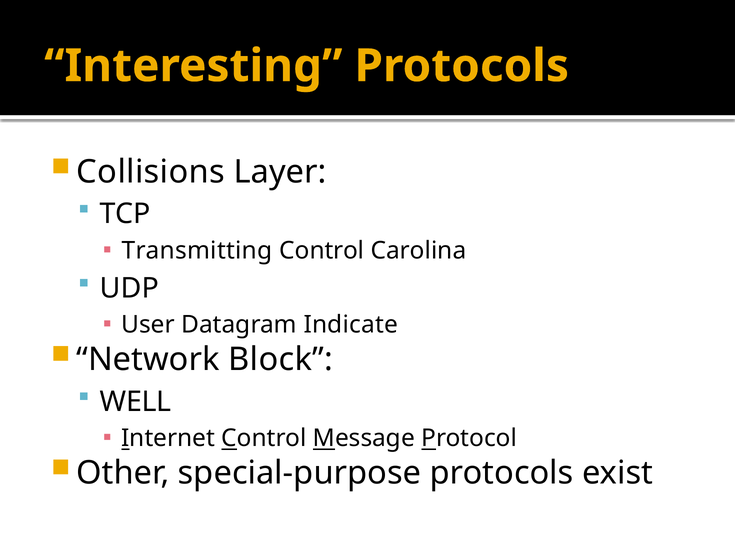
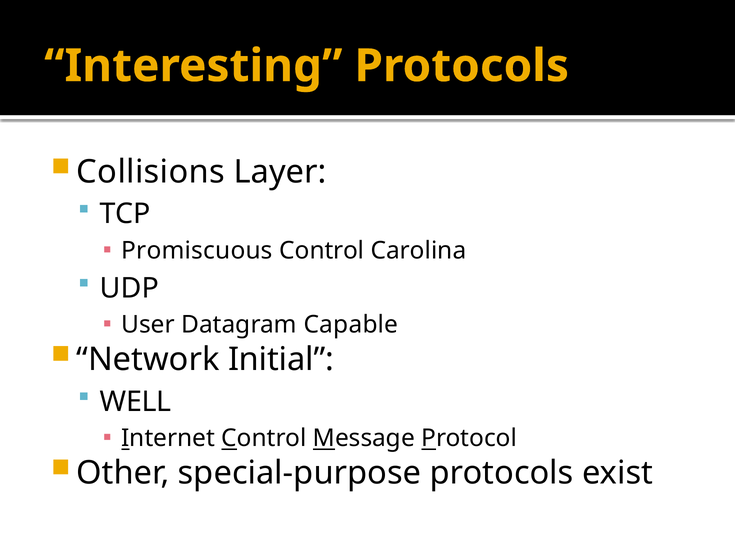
Transmitting: Transmitting -> Promiscuous
Indicate: Indicate -> Capable
Block: Block -> Initial
